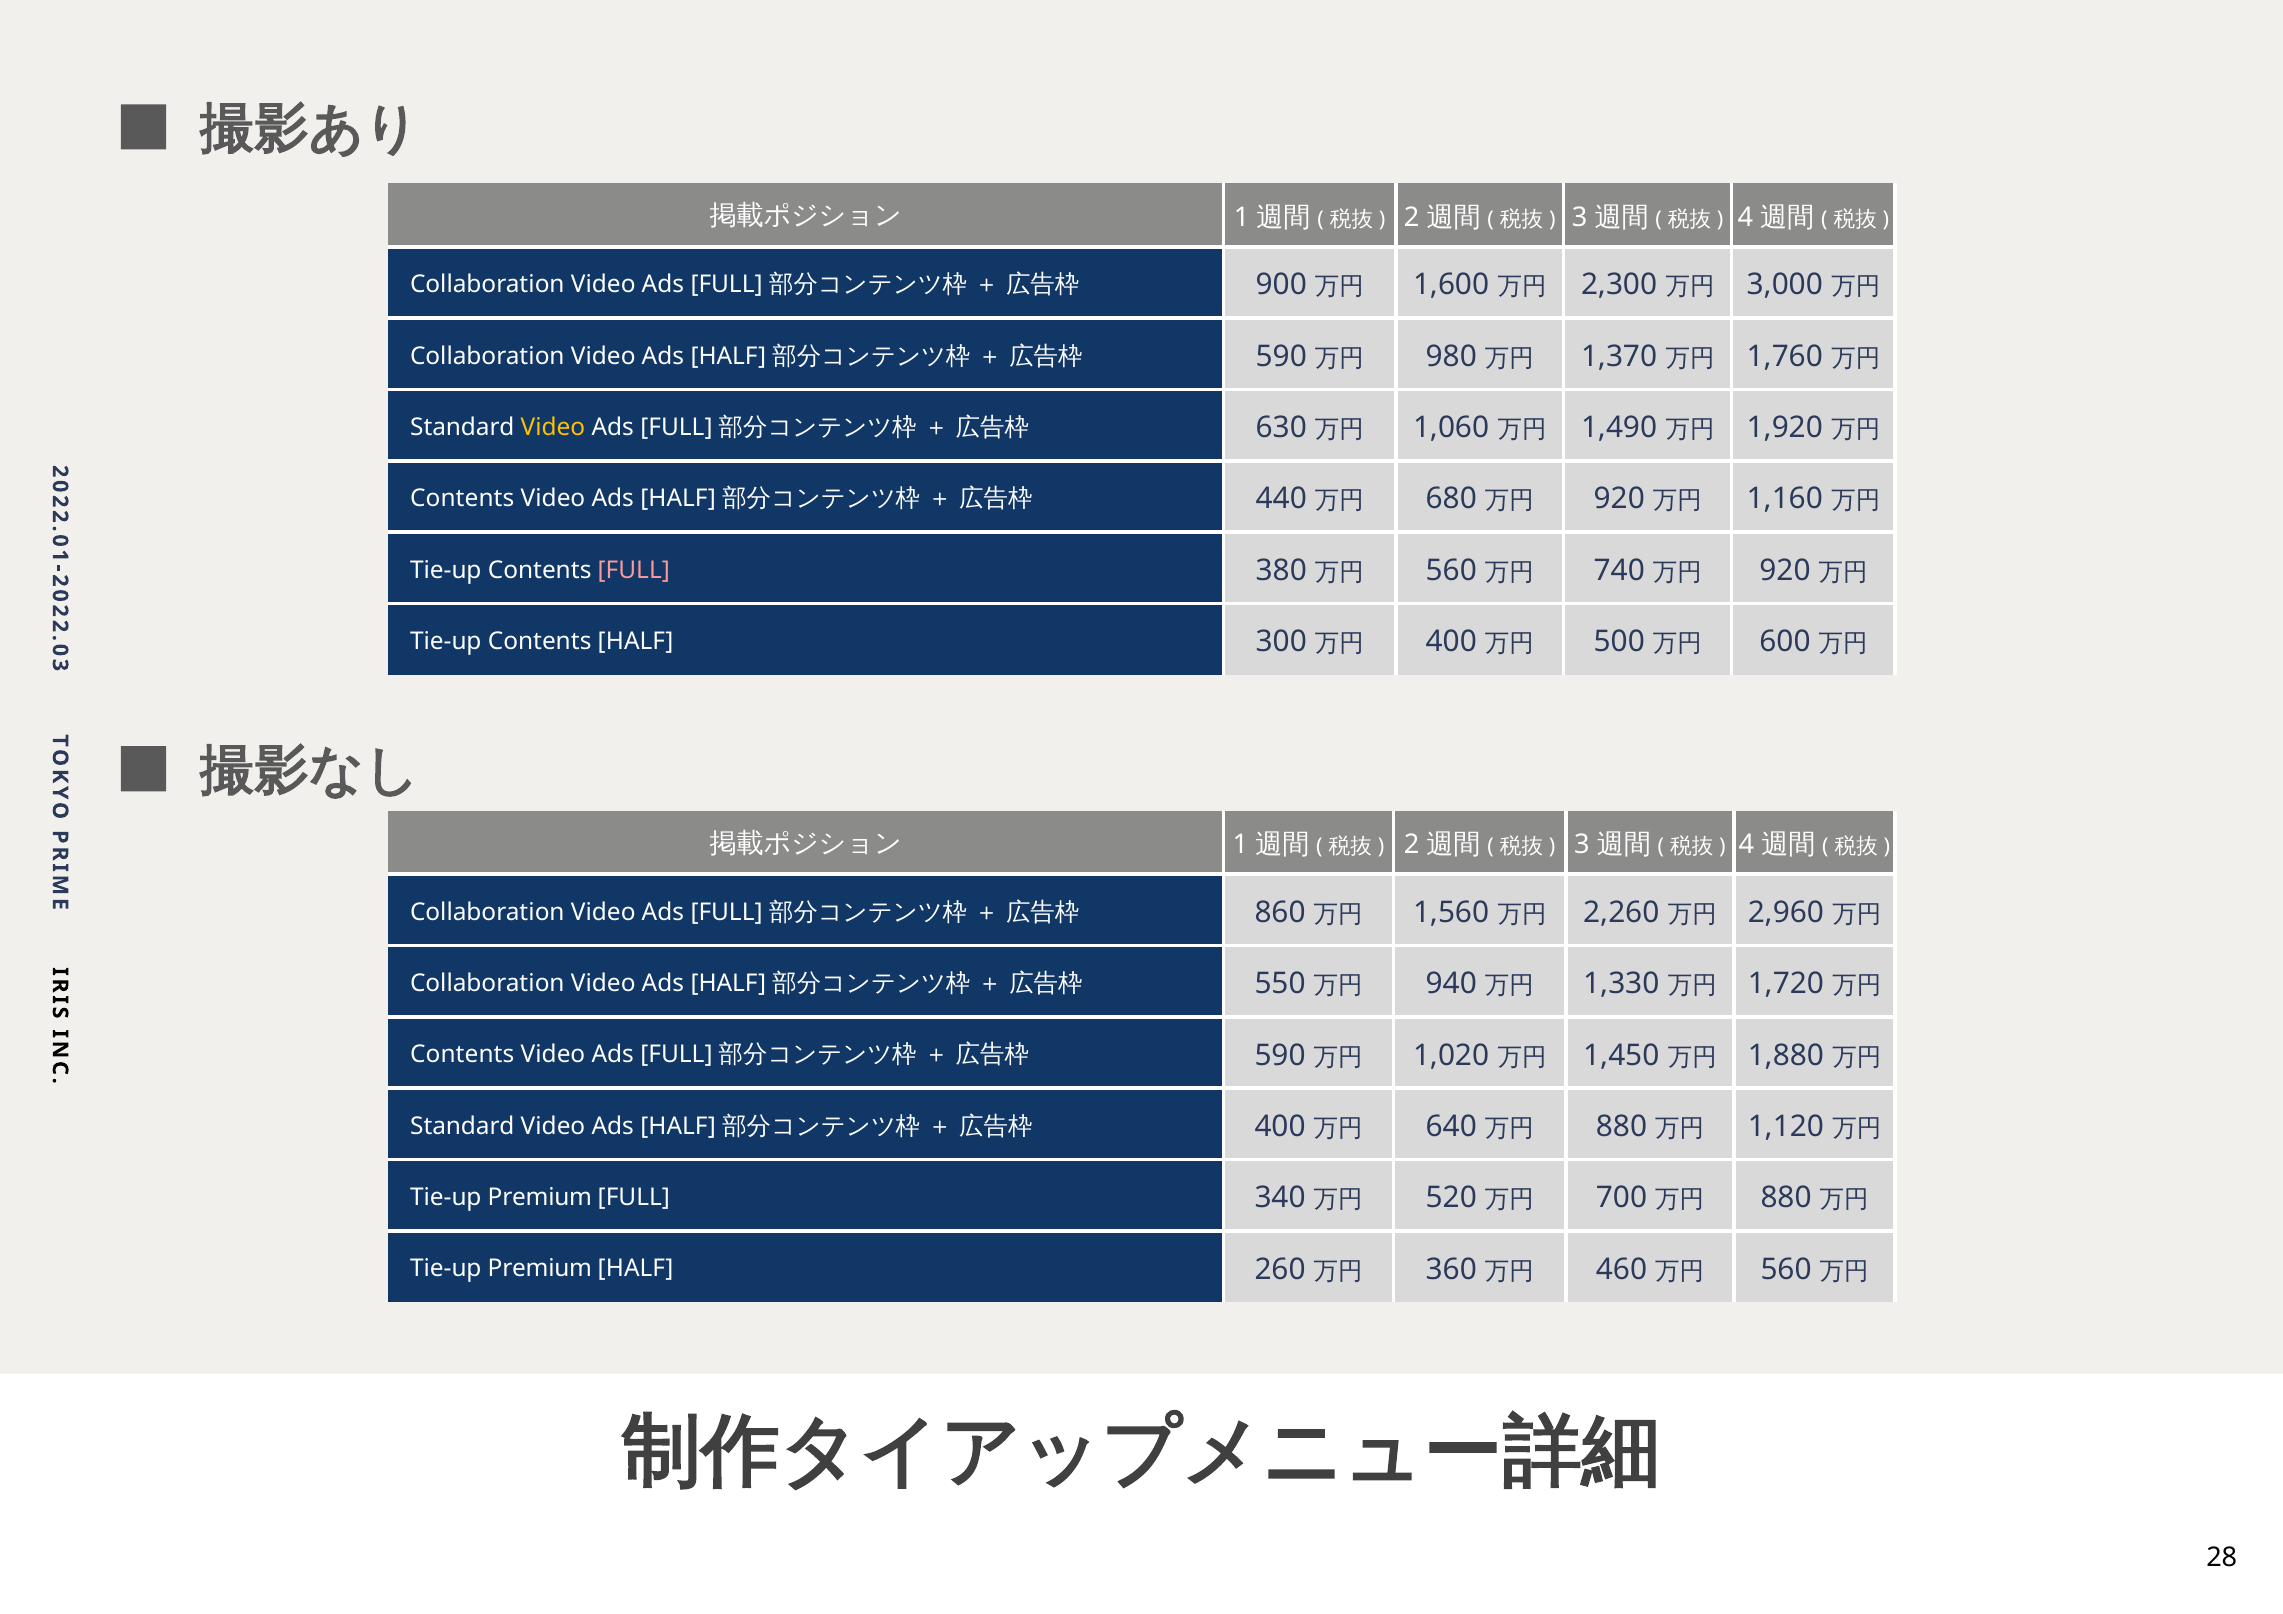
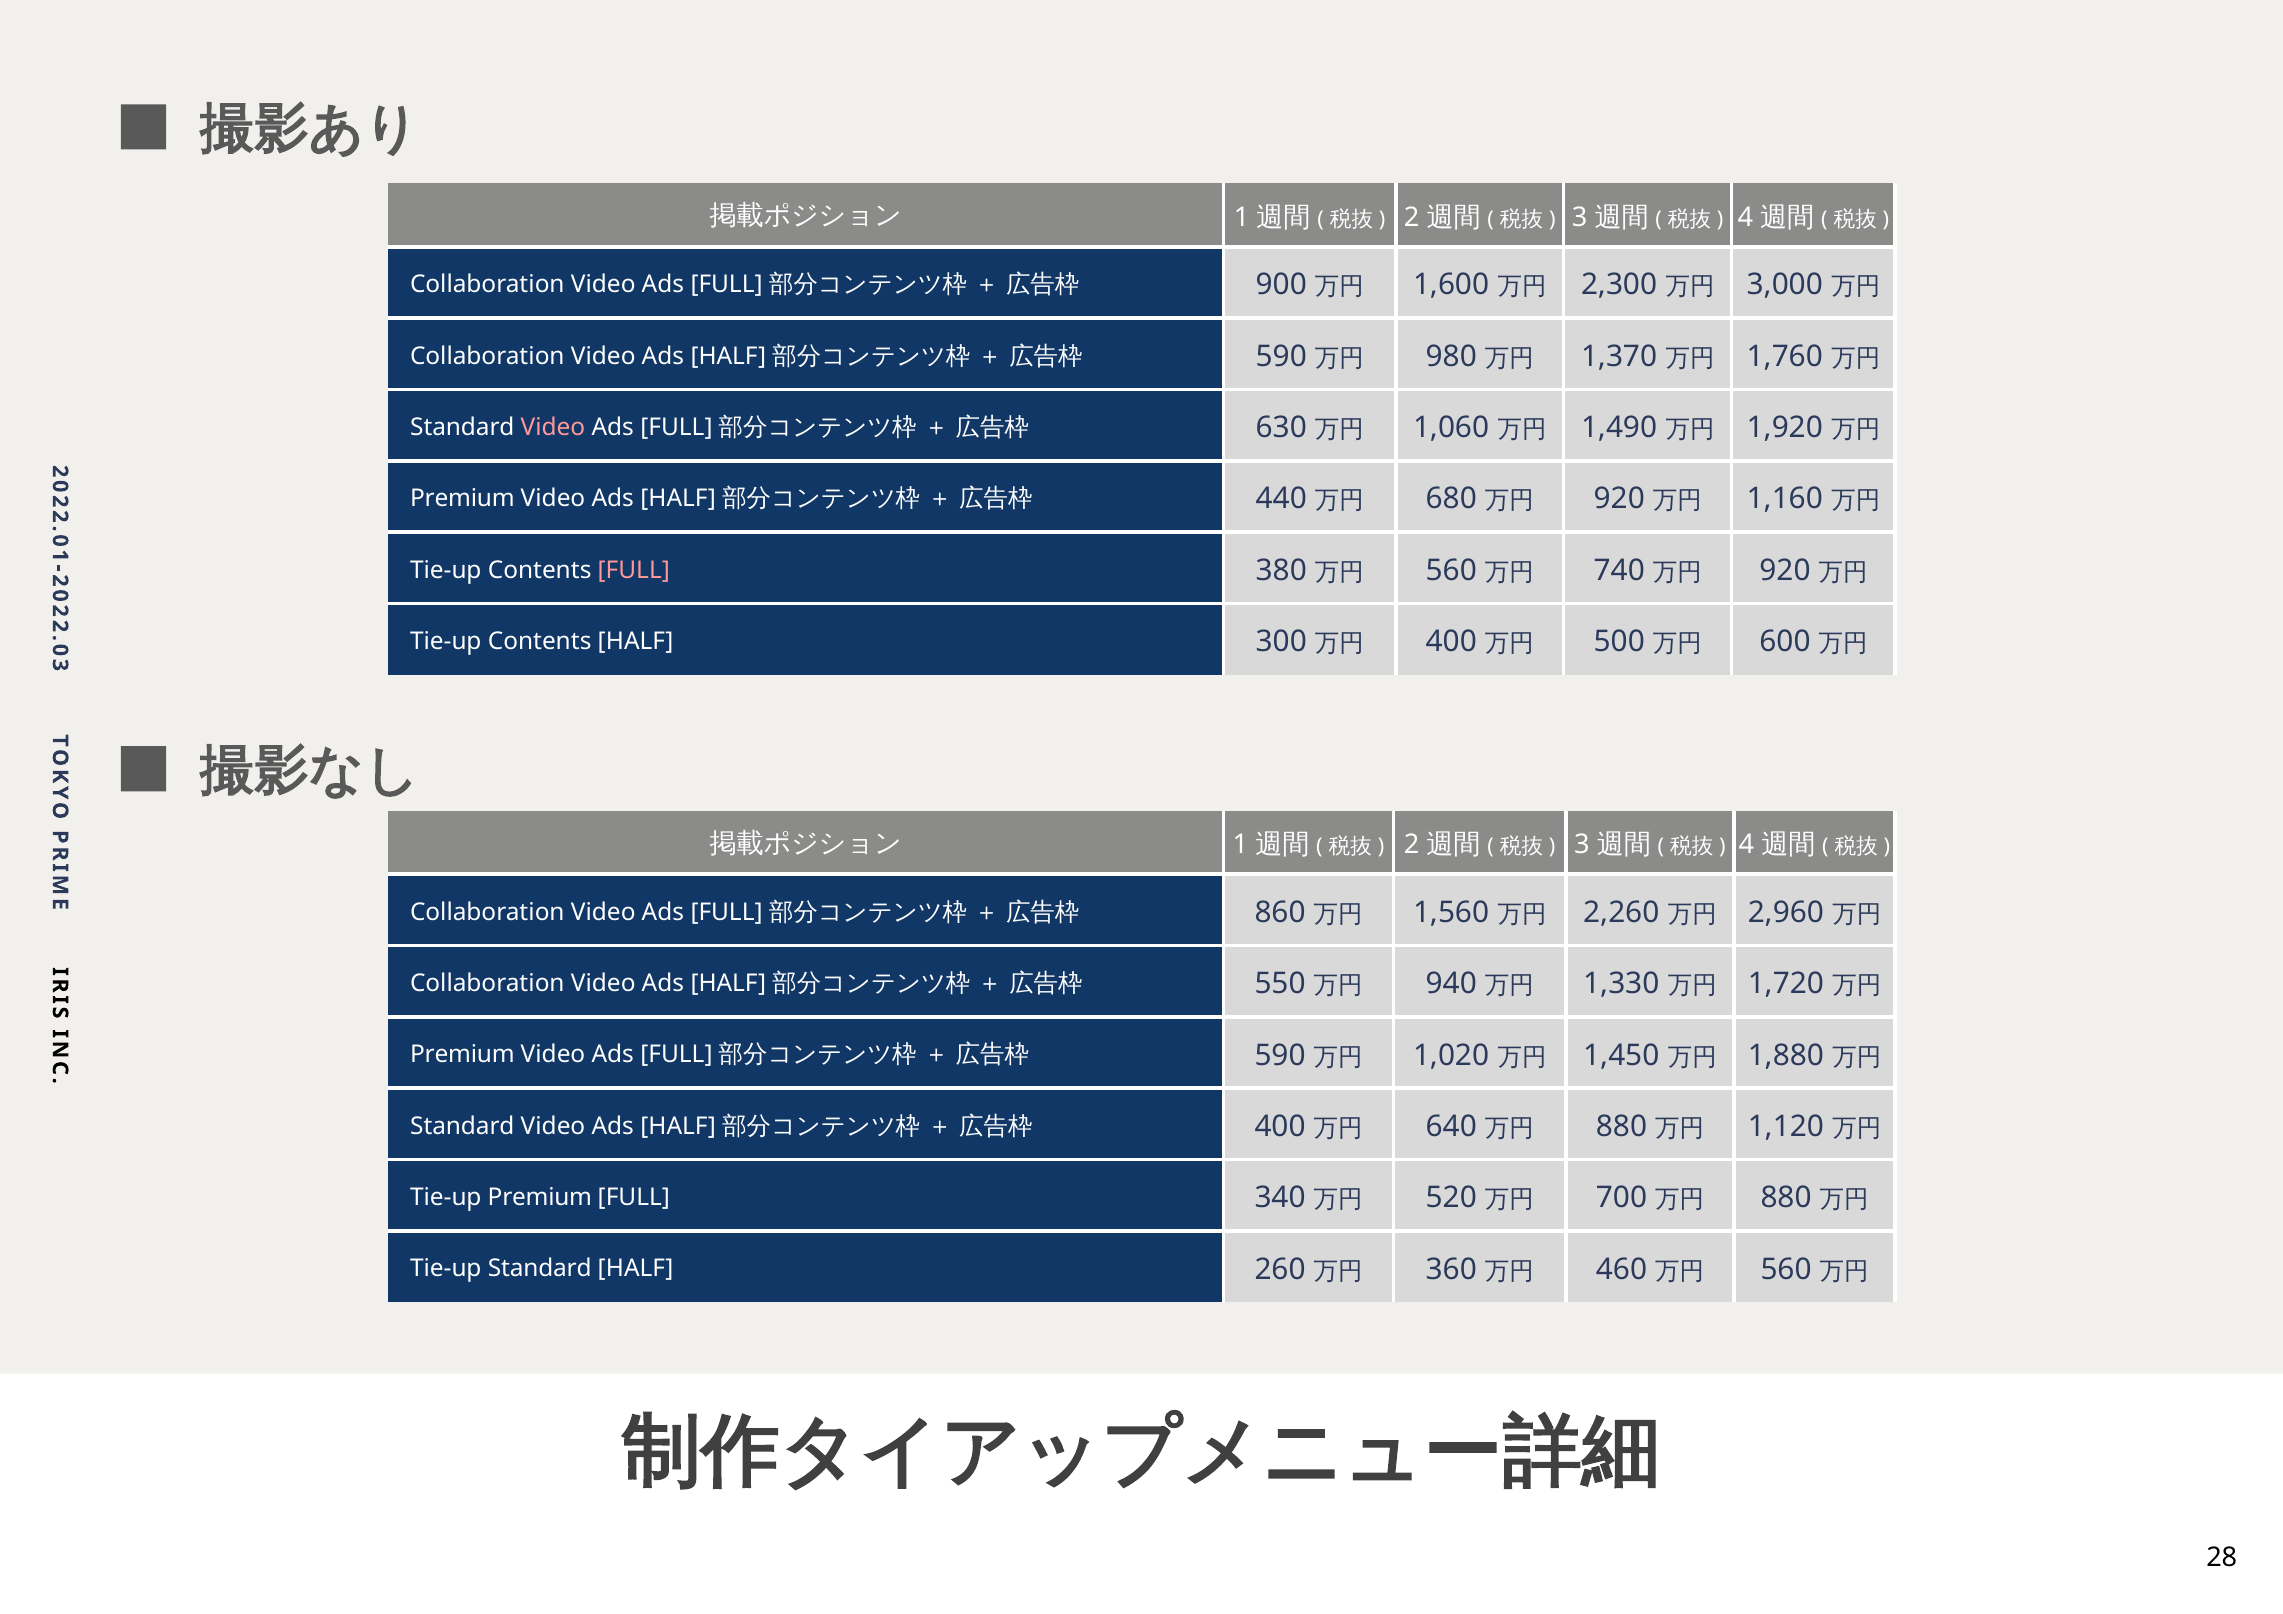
Video at (553, 428) colour: yellow -> pink
Contents at (462, 499): Contents -> Premium
Contents at (462, 1055): Contents -> Premium
Premium at (540, 1269): Premium -> Standard
